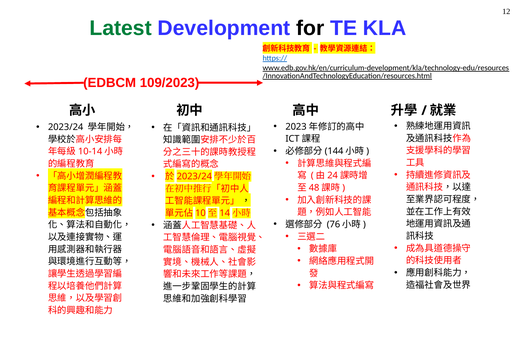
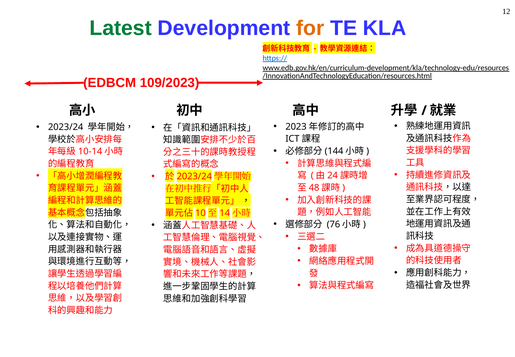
for colour: black -> orange
